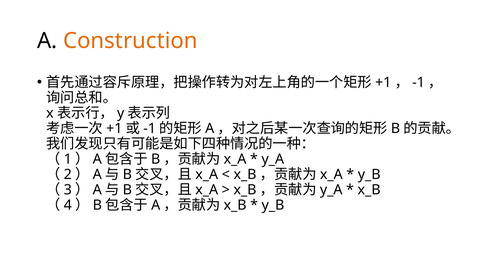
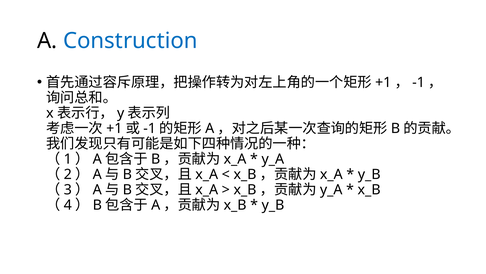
Construction colour: orange -> blue
